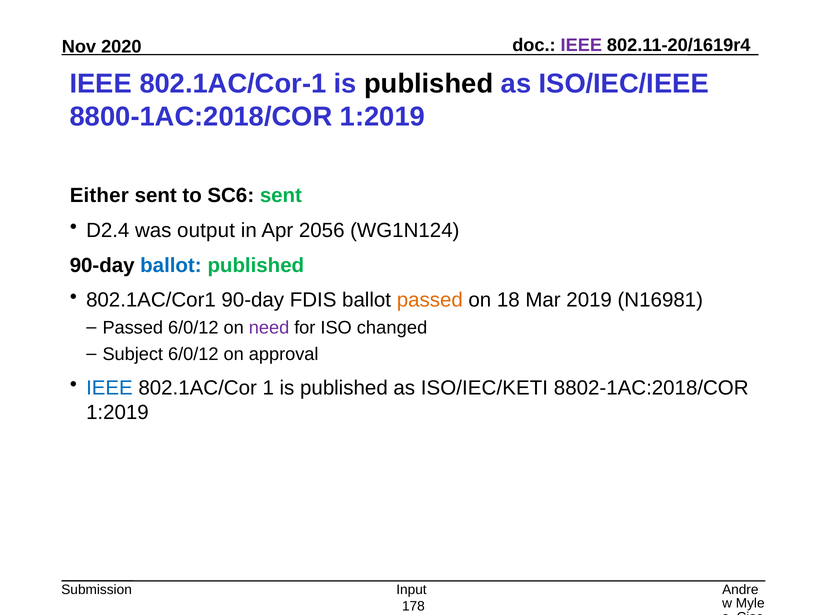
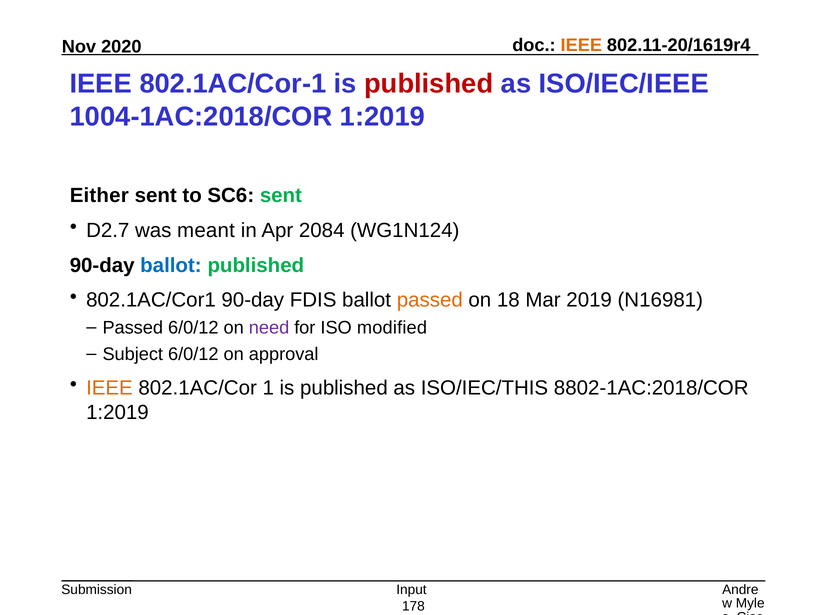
IEEE at (581, 45) colour: purple -> orange
published at (429, 84) colour: black -> red
8800-1AC:2018/COR: 8800-1AC:2018/COR -> 1004-1AC:2018/COR
D2.4: D2.4 -> D2.7
output: output -> meant
2056: 2056 -> 2084
changed: changed -> modified
IEEE at (109, 388) colour: blue -> orange
ISO/IEC/KETI: ISO/IEC/KETI -> ISO/IEC/THIS
